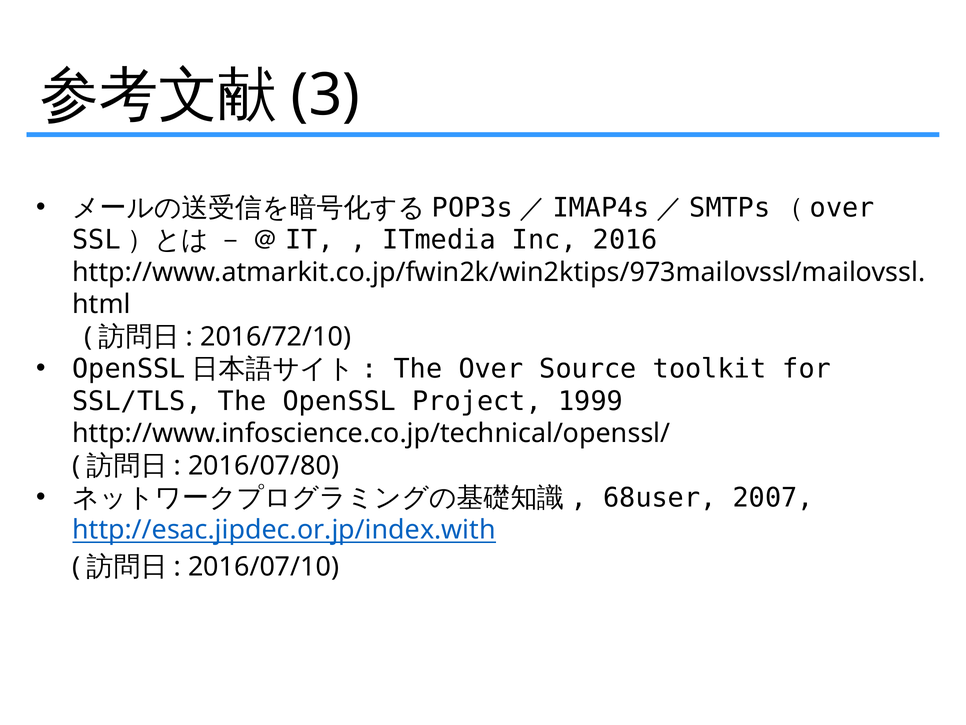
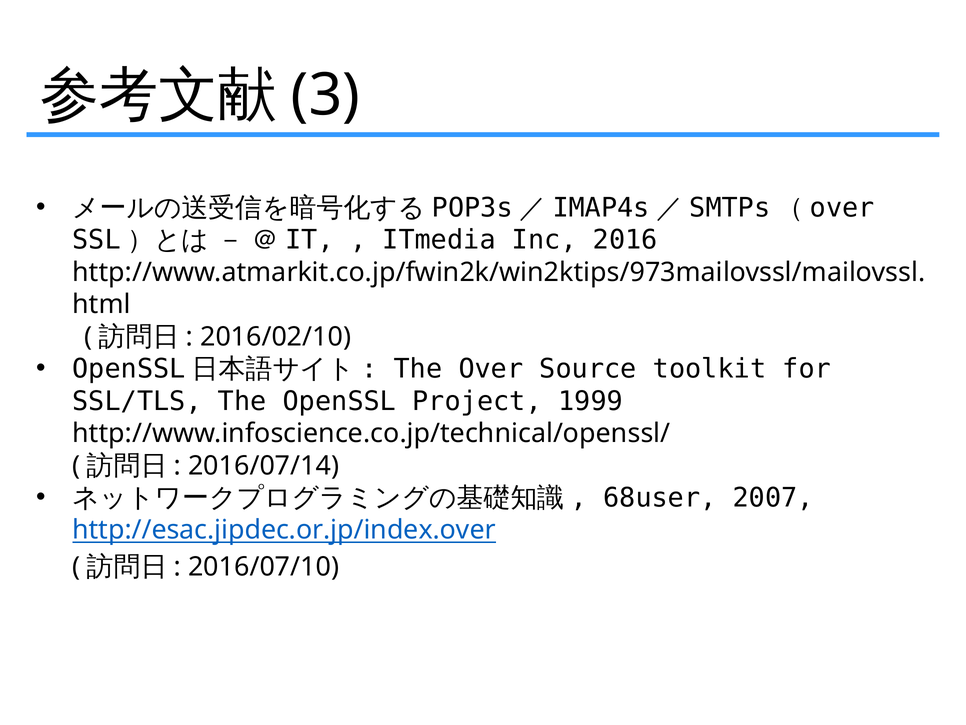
2016/72/10: 2016/72/10 -> 2016/02/10
2016/07/80: 2016/07/80 -> 2016/07/14
http://esac.jipdec.or.jp/index.with: http://esac.jipdec.or.jp/index.with -> http://esac.jipdec.or.jp/index.over
